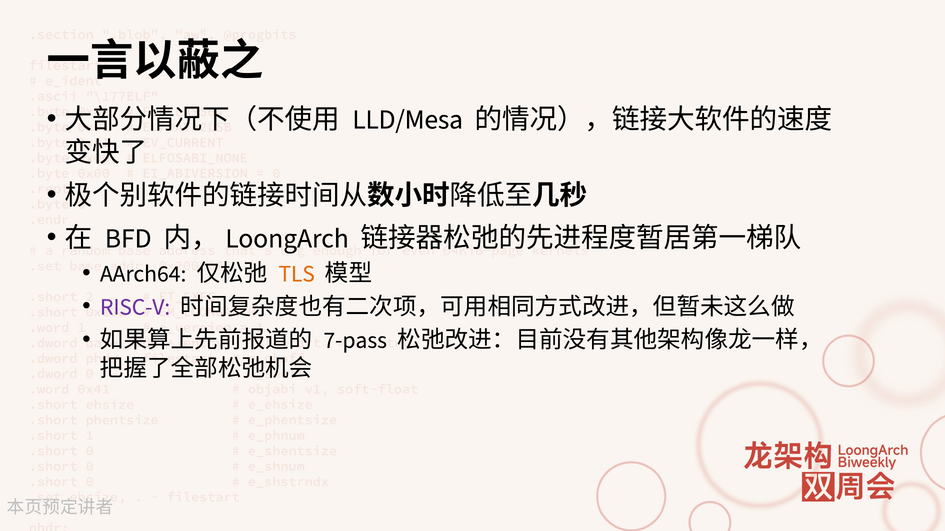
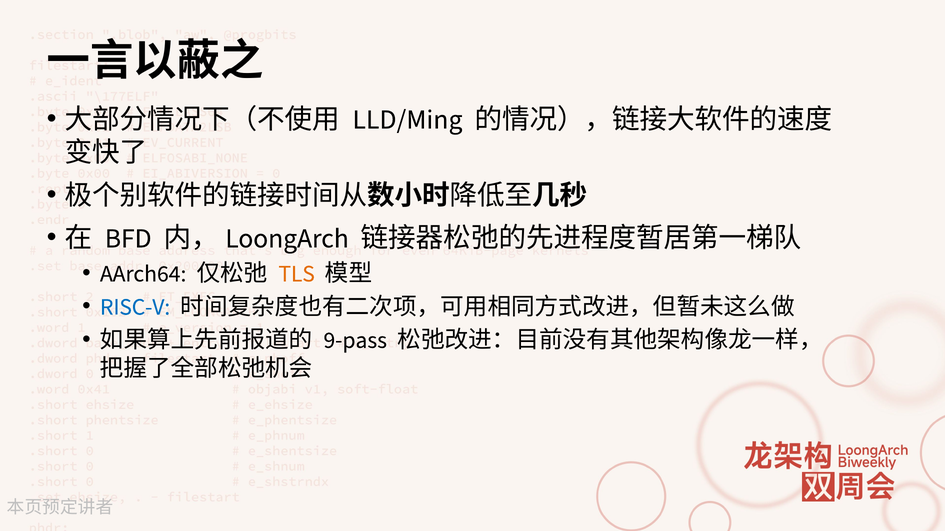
LLD/Mesa: LLD/Mesa -> LLD/Ming
RISC-V colour: purple -> blue
7-pass: 7-pass -> 9-pass
